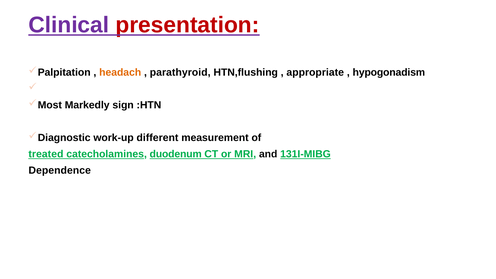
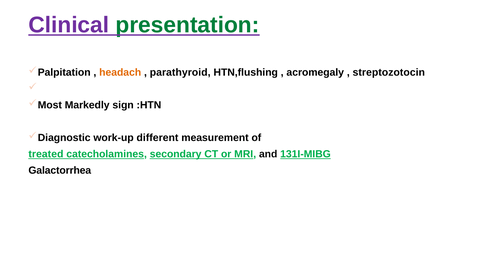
presentation colour: red -> green
appropriate: appropriate -> acromegaly
hypogonadism: hypogonadism -> streptozotocin
duodenum: duodenum -> secondary
Dependence: Dependence -> Galactorrhea
